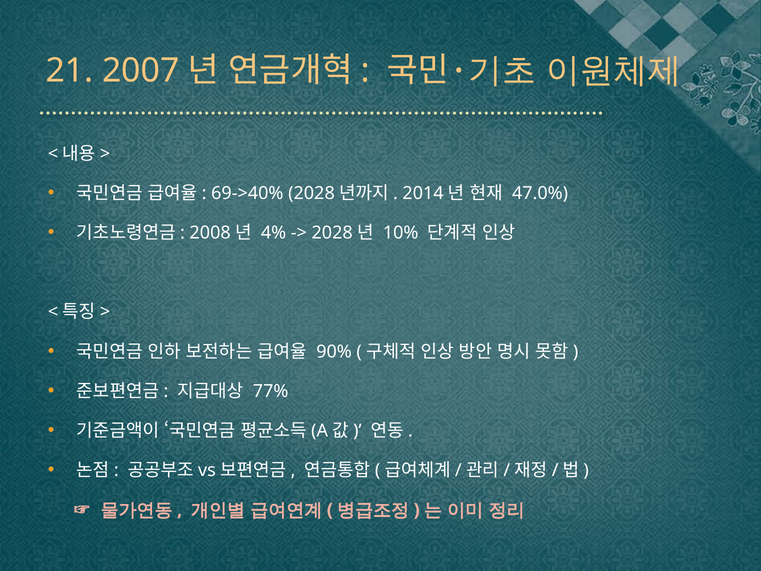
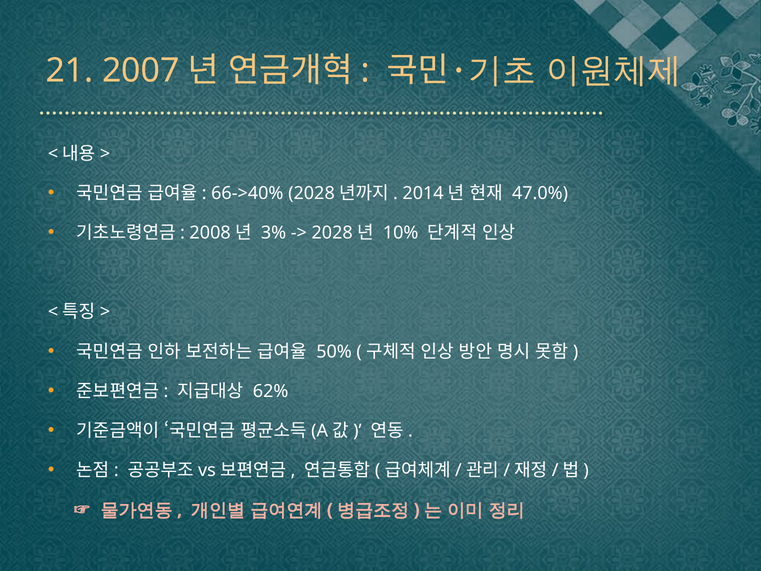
69->40%: 69->40% -> 66->40%
4%: 4% -> 3%
90%: 90% -> 50%
77%: 77% -> 62%
